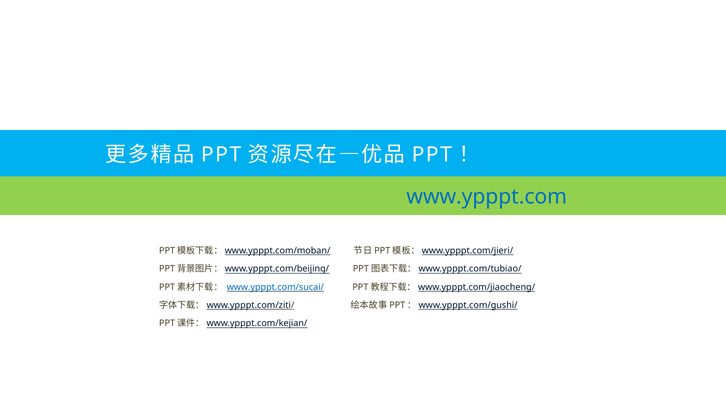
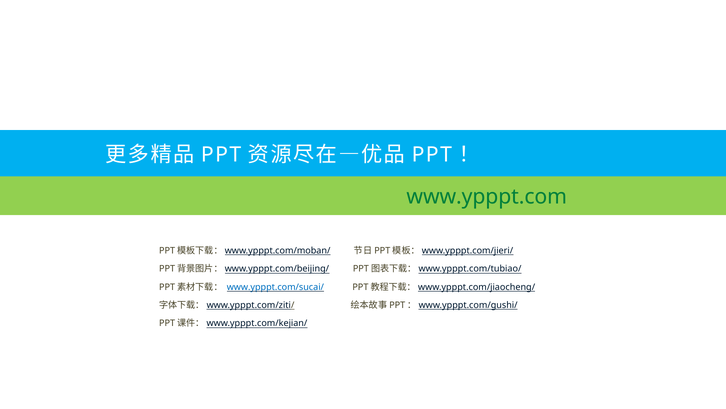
www.ypppt.com colour: blue -> green
